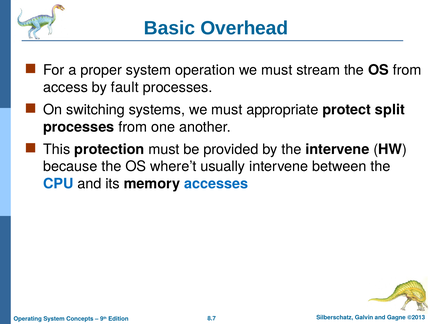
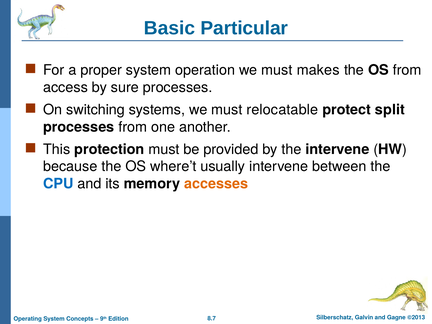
Overhead: Overhead -> Particular
stream: stream -> makes
fault: fault -> sure
appropriate: appropriate -> relocatable
accesses colour: blue -> orange
